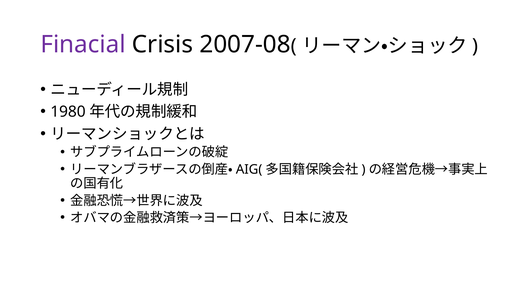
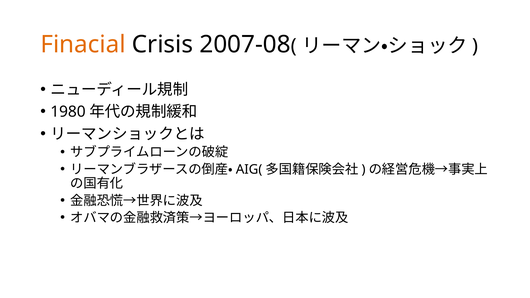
Finacial colour: purple -> orange
